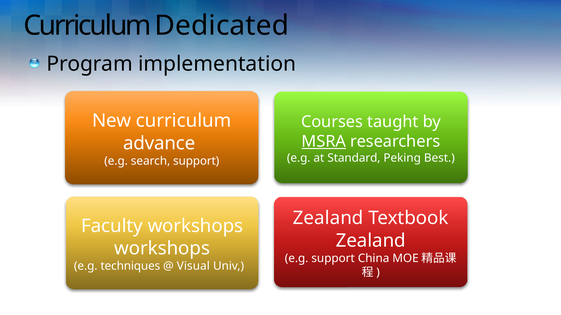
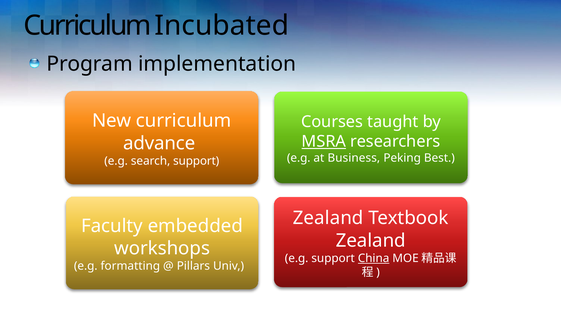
Dedicated: Dedicated -> Incubated
Standard: Standard -> Business
Faculty workshops: workshops -> embedded
China underline: none -> present
techniques: techniques -> formatting
Visual: Visual -> Pillars
